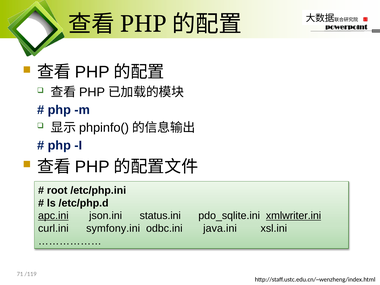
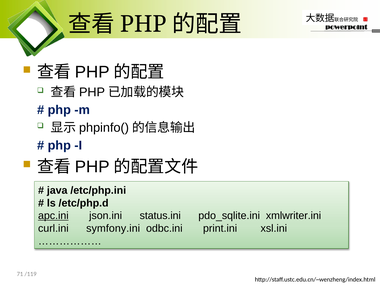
root: root -> java
xmlwriter.ini underline: present -> none
java.ini: java.ini -> print.ini
